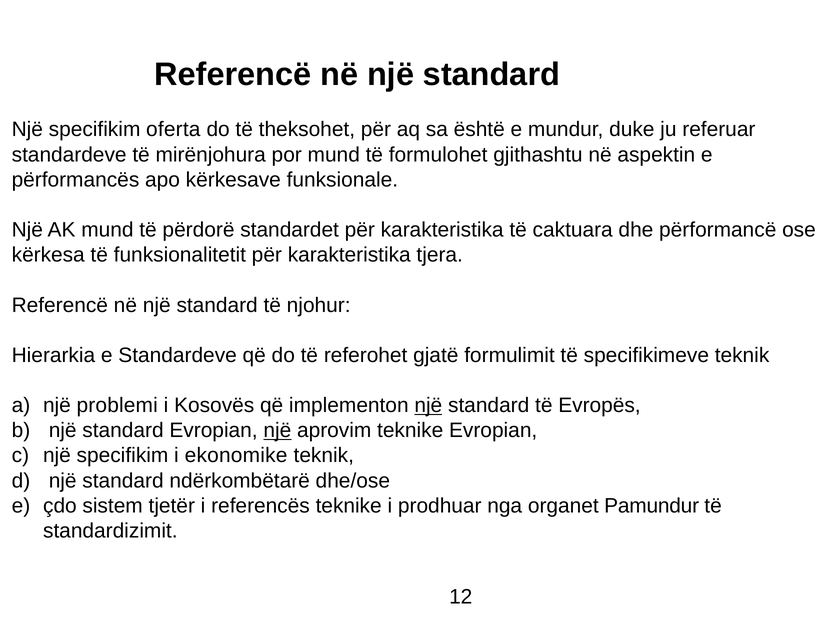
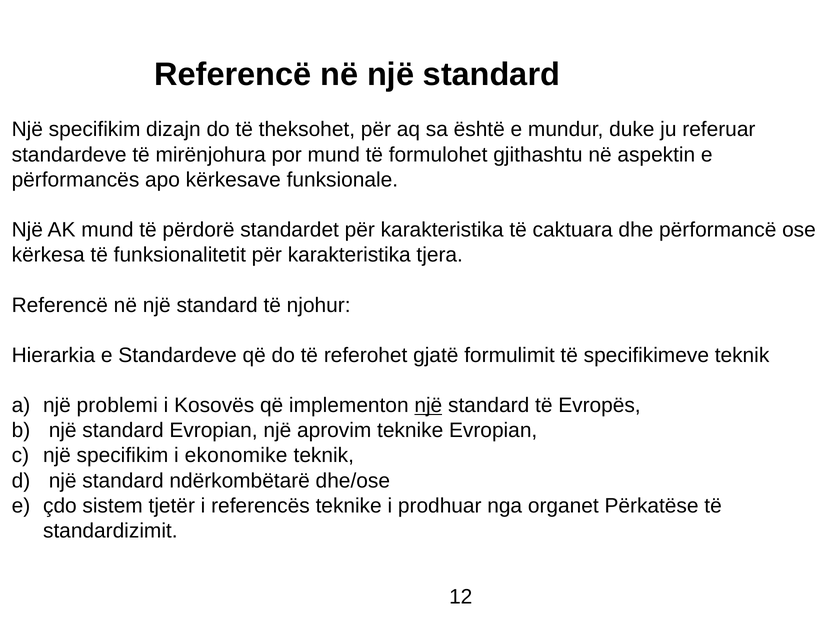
oferta: oferta -> dizajn
një at (277, 431) underline: present -> none
Pamundur: Pamundur -> Përkatëse
